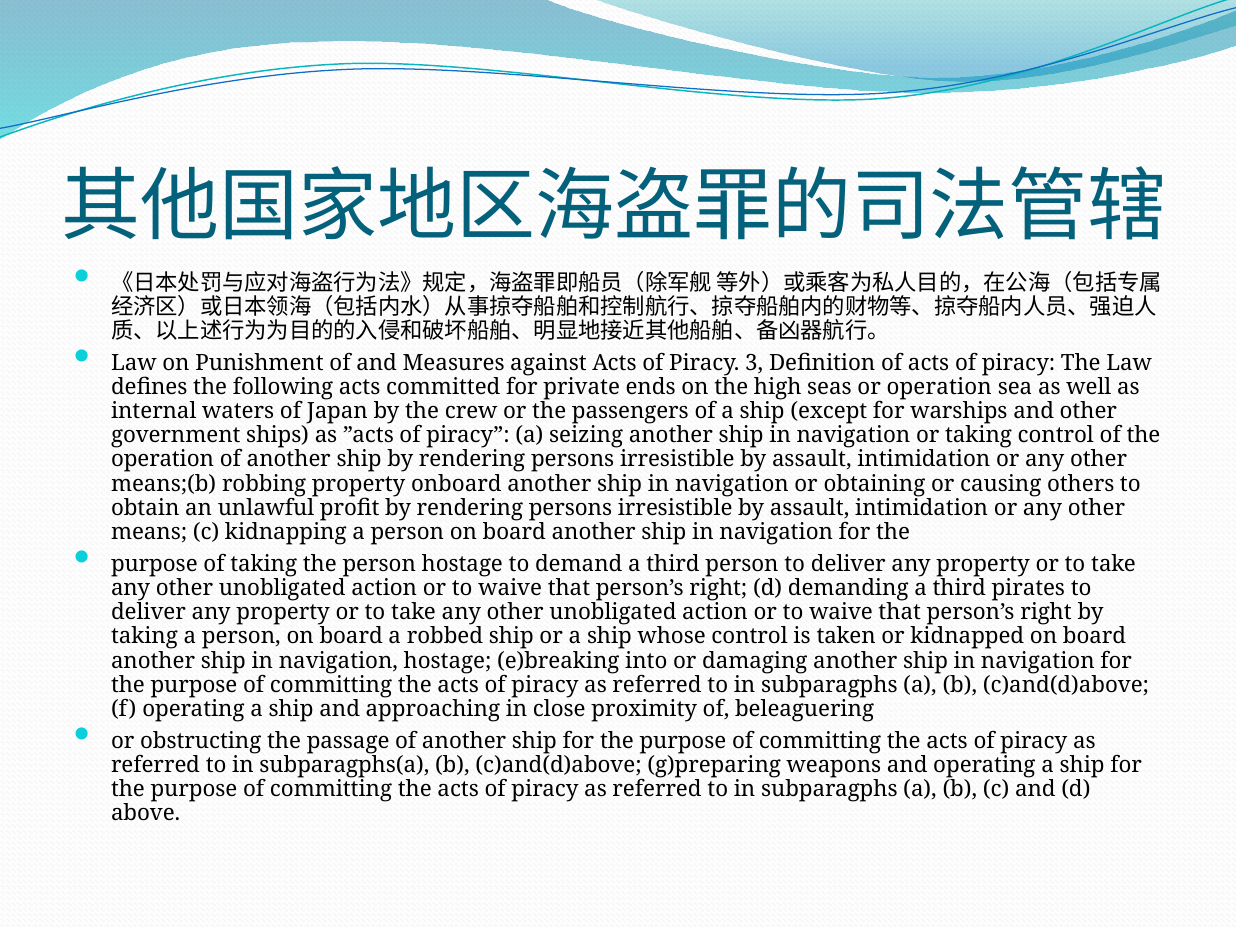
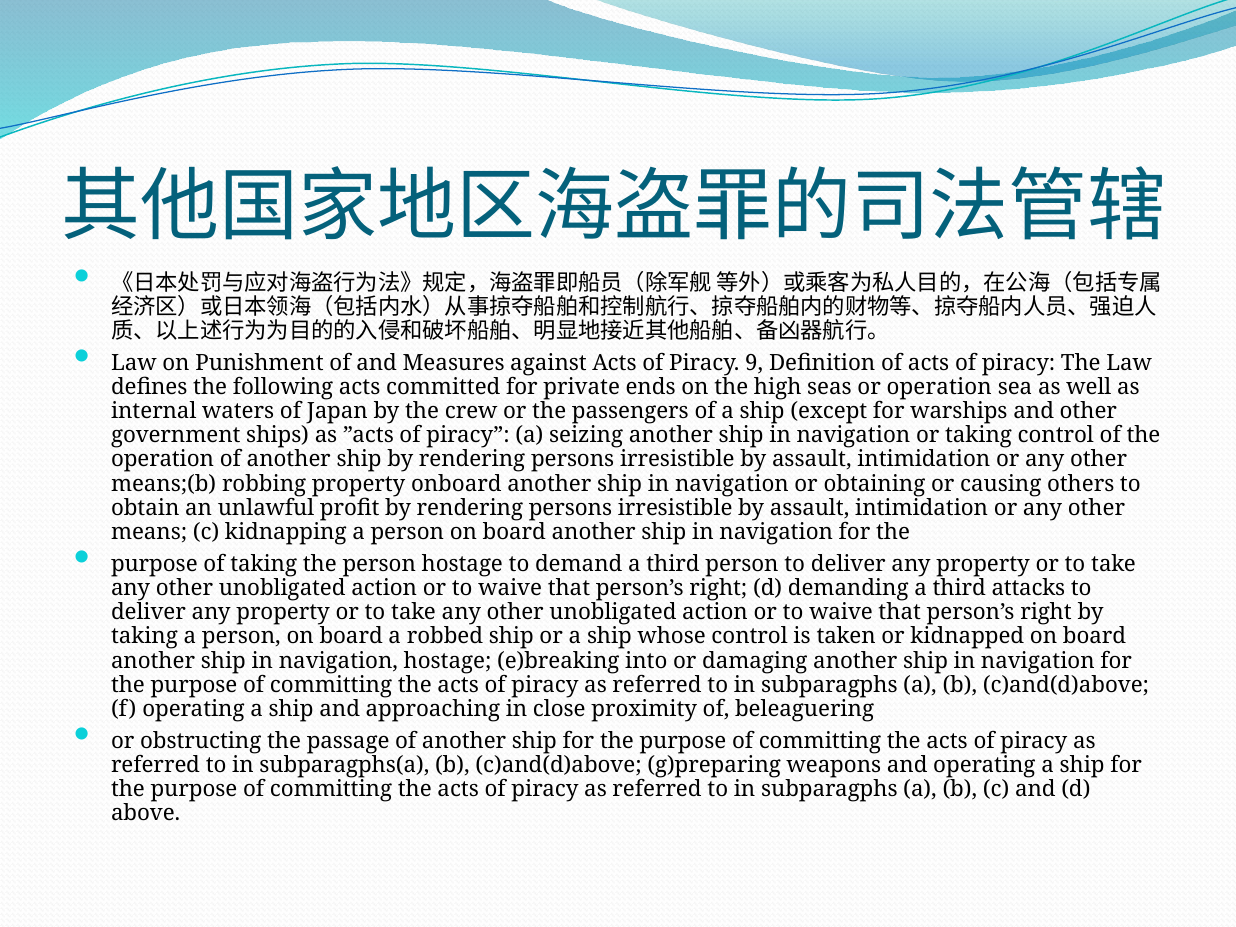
3: 3 -> 9
pirates: pirates -> attacks
